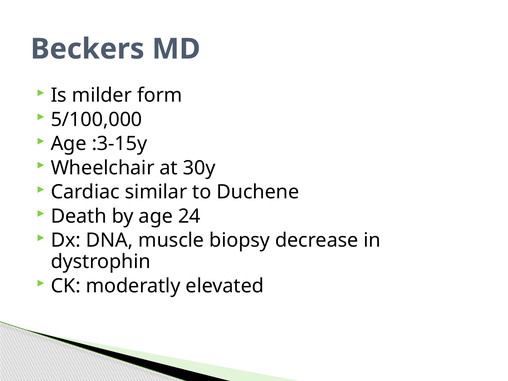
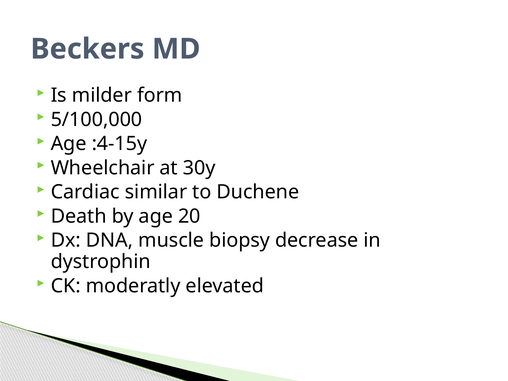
:3-15y: :3-15y -> :4-15y
24: 24 -> 20
